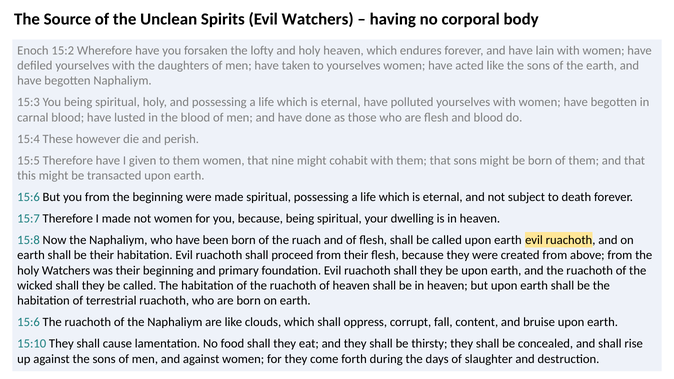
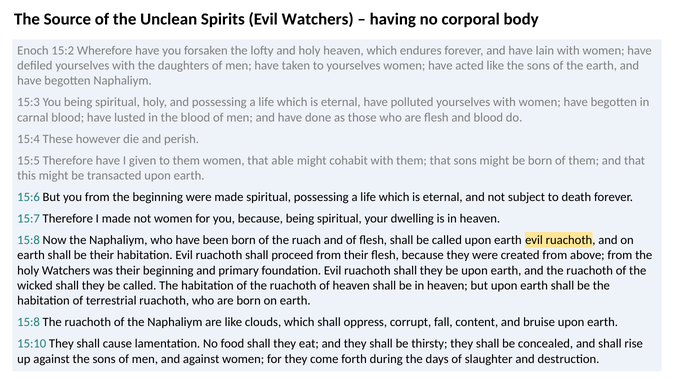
nine: nine -> able
15:6 at (29, 322): 15:6 -> 15:8
